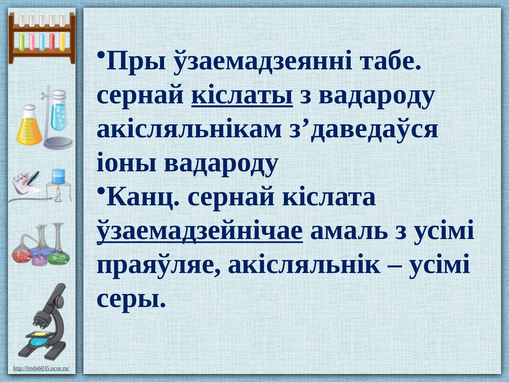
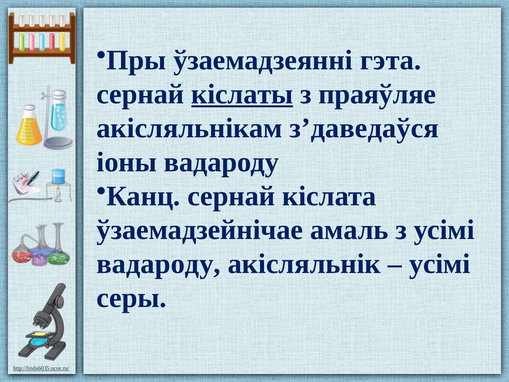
табе: табе -> гэта
з вадароду: вадароду -> праяўляе
ўзаемадзейнічае underline: present -> none
праяўляе at (159, 264): праяўляе -> вадароду
